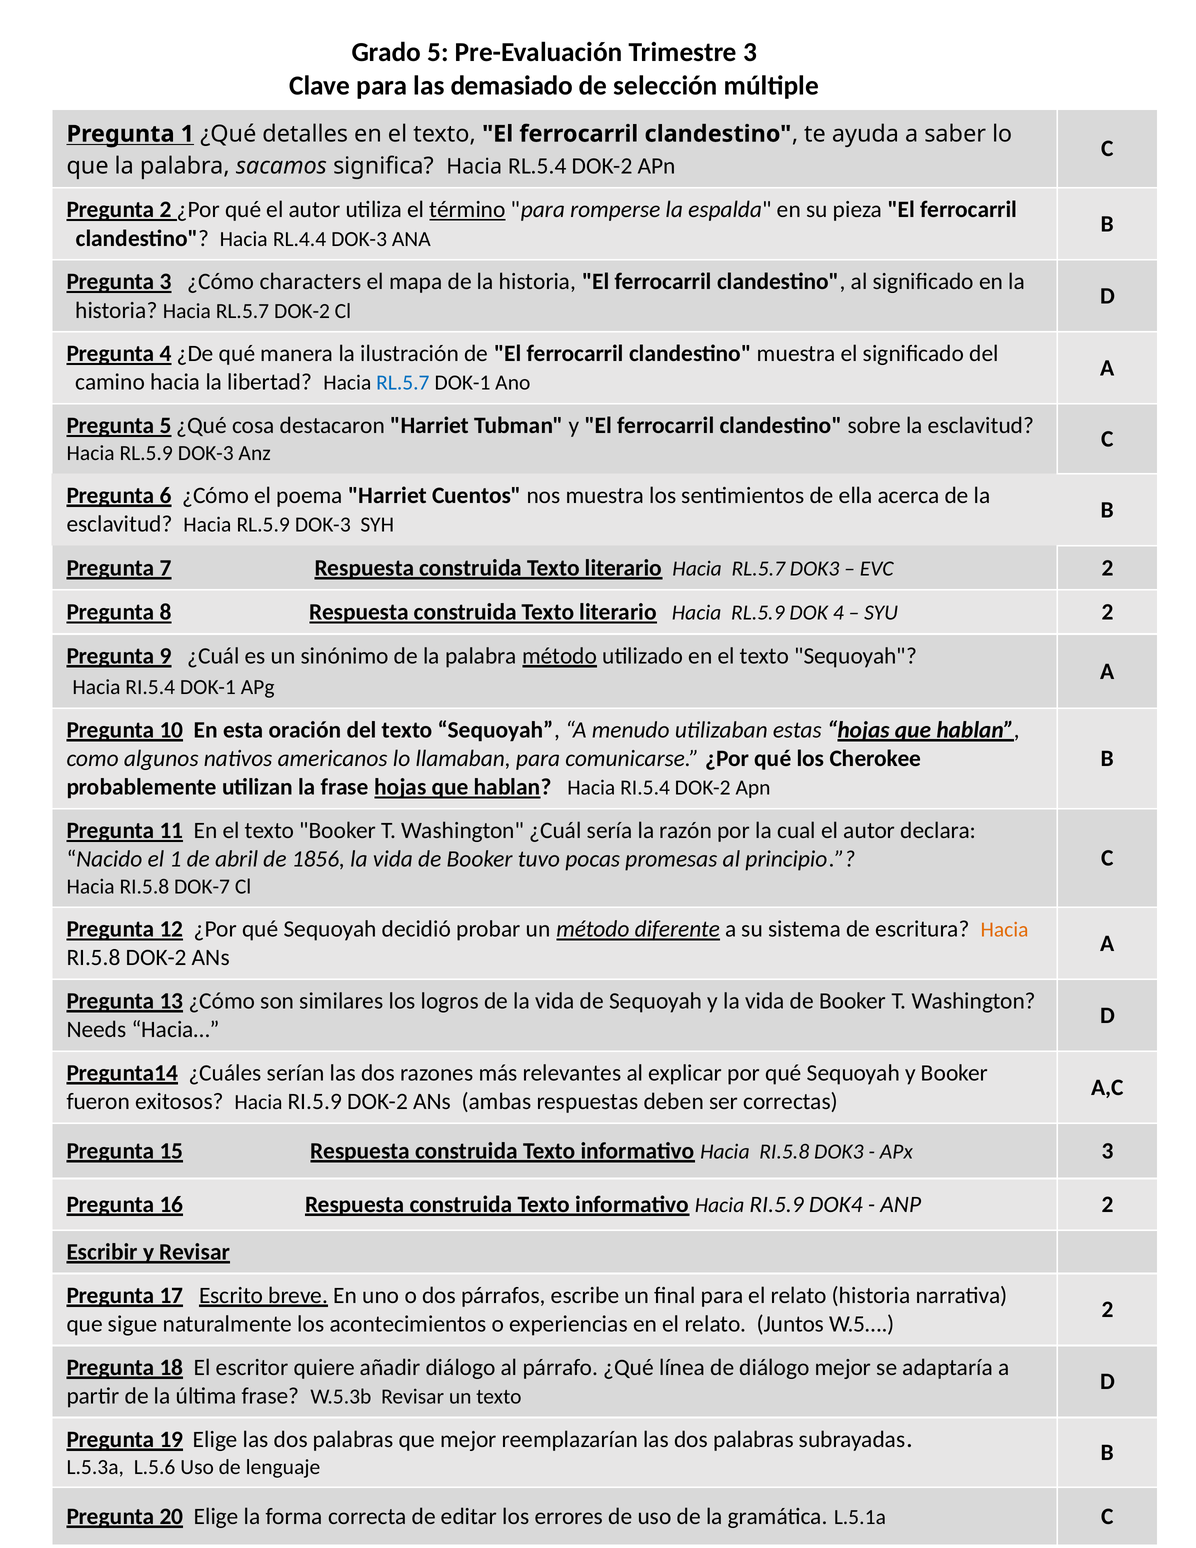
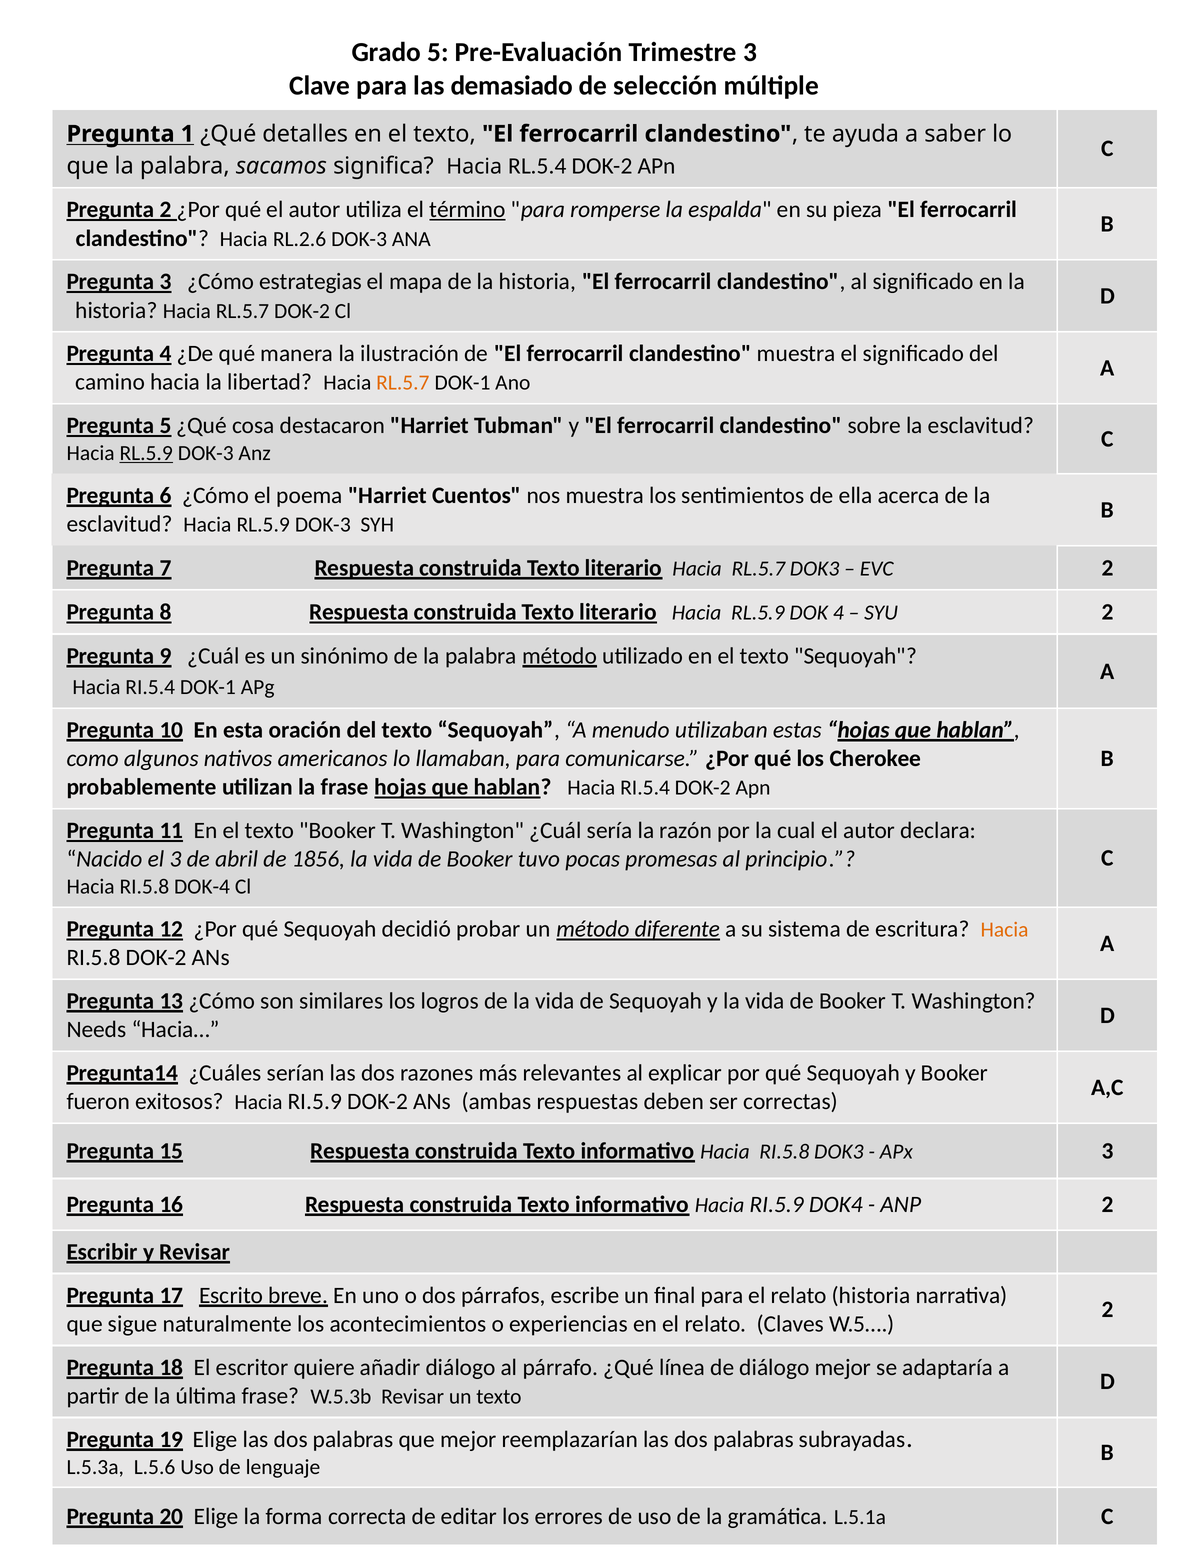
RL.4.4: RL.4.4 -> RL.2.6
characters: characters -> estrategias
RL.5.7 at (403, 383) colour: blue -> orange
RL.5.9 at (146, 453) underline: none -> present
el 1: 1 -> 3
DOK-7: DOK-7 -> DOK-4
Juntos: Juntos -> Claves
